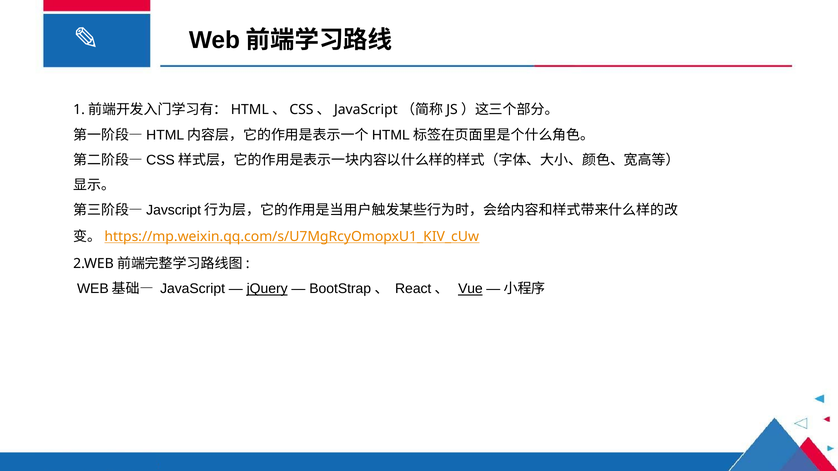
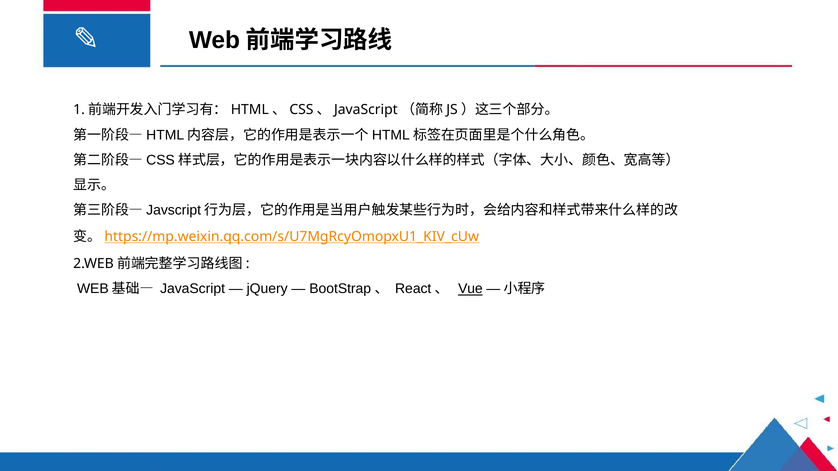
jQuery underline: present -> none
